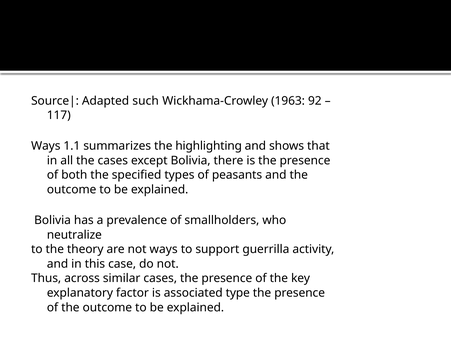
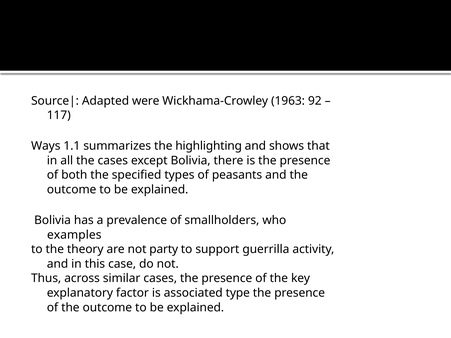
such: such -> were
neutralize: neutralize -> examples
not ways: ways -> party
